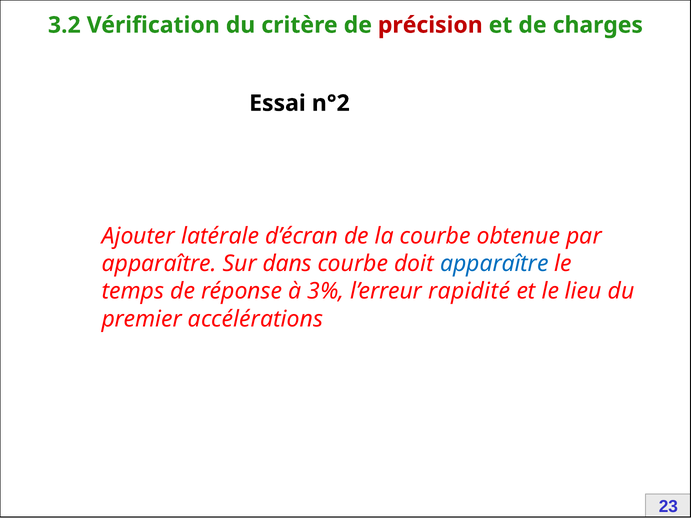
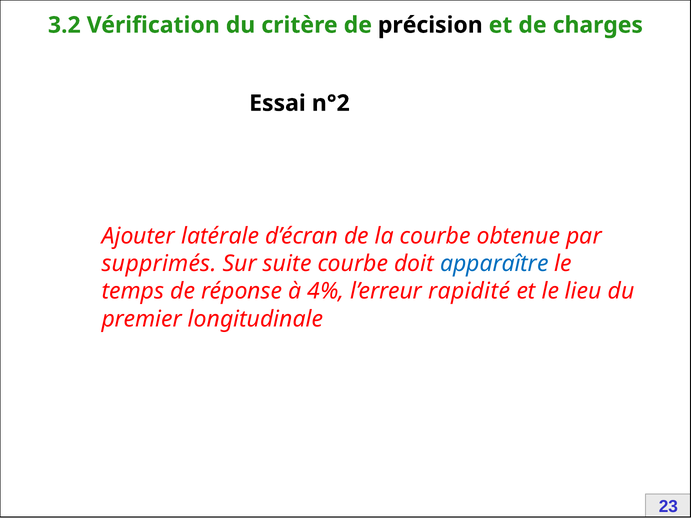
précision colour: red -> black
apparaître at (159, 264): apparaître -> supprimés
dans: dans -> suite
3%: 3% -> 4%
accélérations: accélérations -> longitudinale
